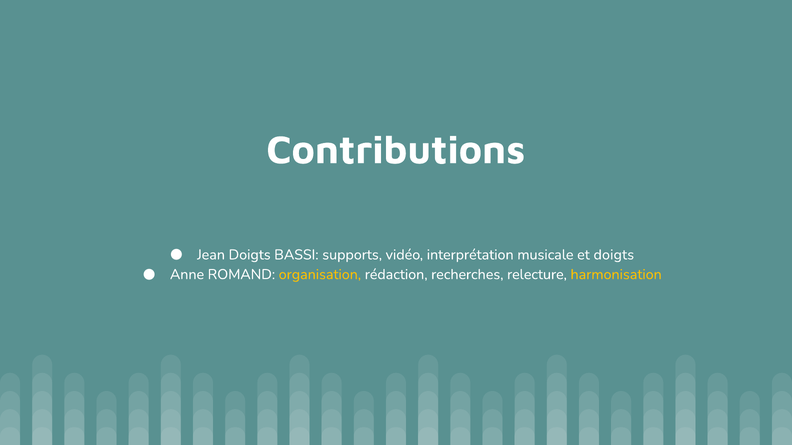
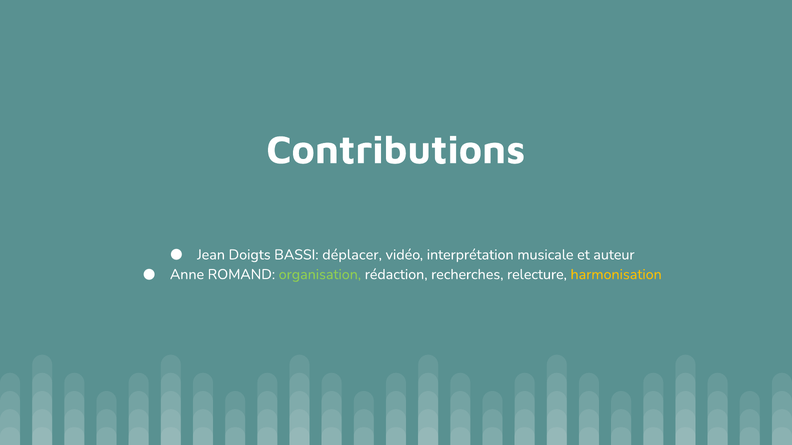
supports: supports -> déplacer
et doigts: doigts -> auteur
organisation colour: yellow -> light green
